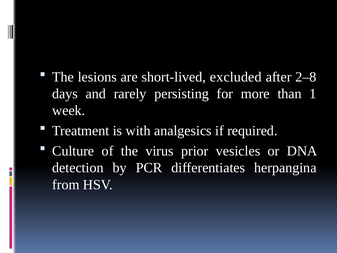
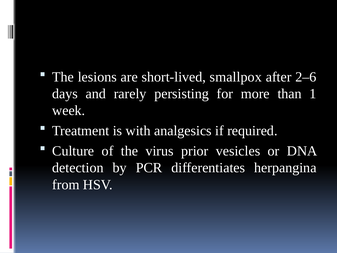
excluded: excluded -> smallpox
2–8: 2–8 -> 2–6
